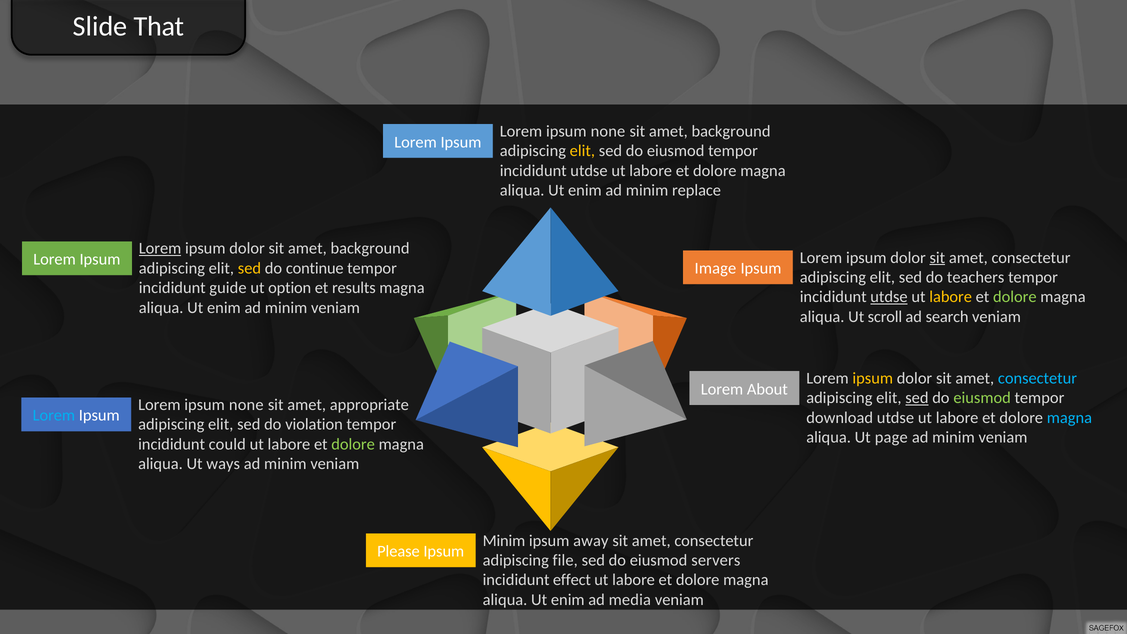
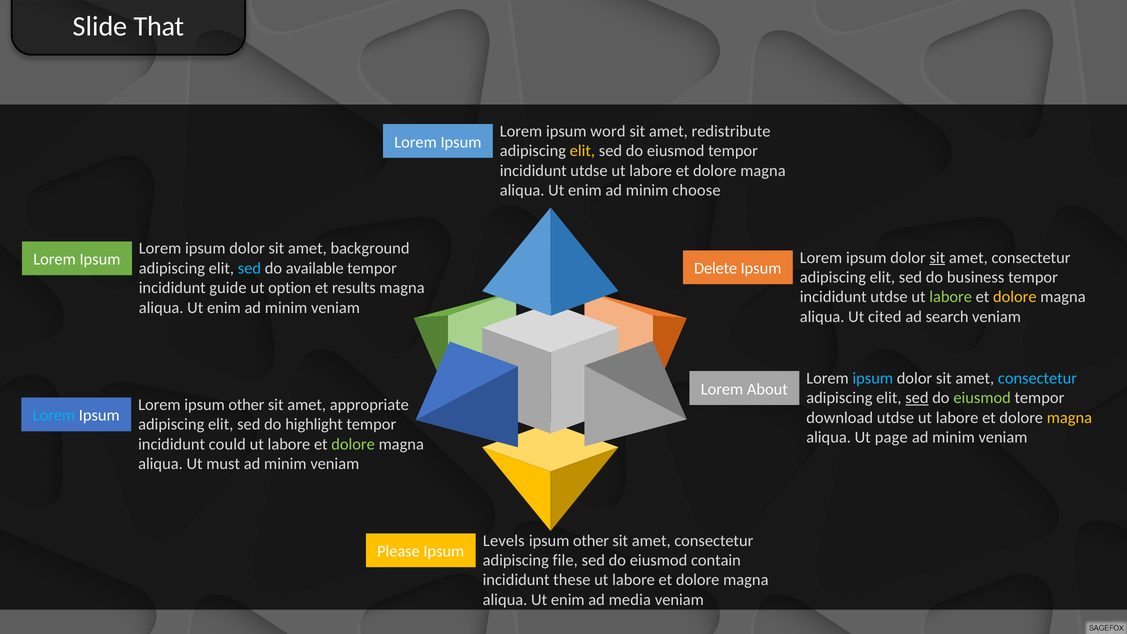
none at (608, 131): none -> word
background at (731, 131): background -> redistribute
replace: replace -> choose
Lorem at (160, 249) underline: present -> none
sed at (249, 268) colour: yellow -> light blue
continue: continue -> available
Image: Image -> Delete
teachers: teachers -> business
utdse at (889, 297) underline: present -> none
labore at (951, 297) colour: yellow -> light green
dolore at (1015, 297) colour: light green -> yellow
scroll: scroll -> cited
ipsum at (873, 378) colour: yellow -> light blue
none at (246, 405): none -> other
magna at (1069, 418) colour: light blue -> yellow
violation: violation -> highlight
ways: ways -> must
Minim at (504, 541): Minim -> Levels
away at (591, 541): away -> other
servers: servers -> contain
effect: effect -> these
